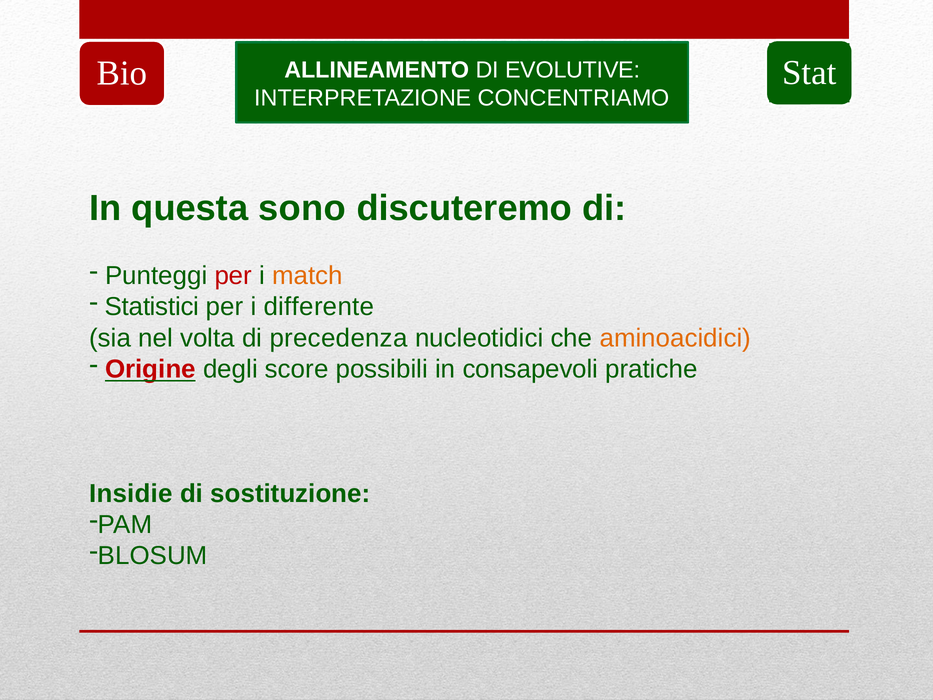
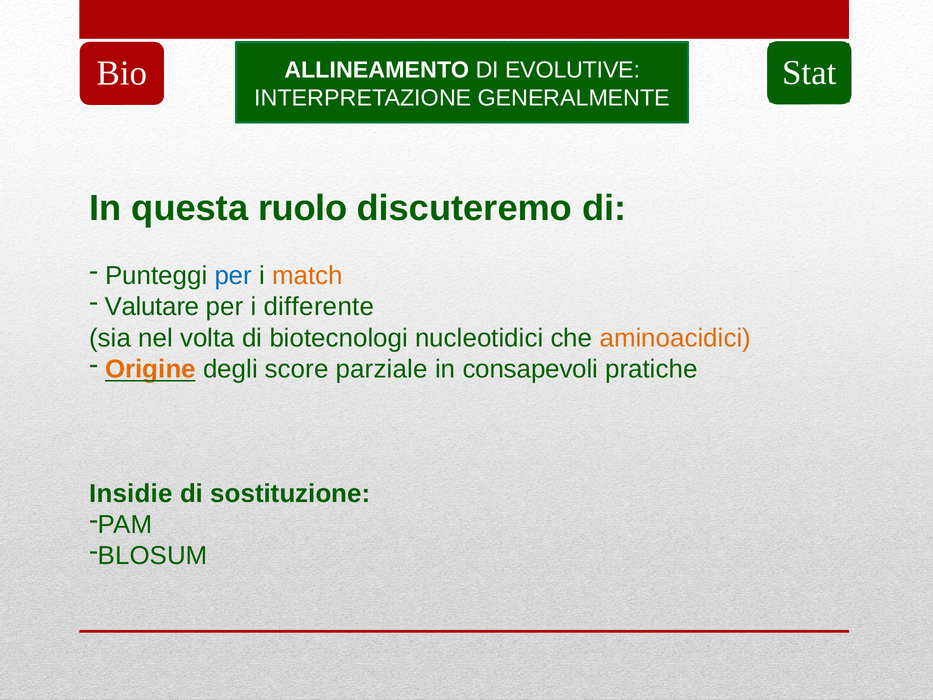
CONCENTRIAMO: CONCENTRIAMO -> GENERALMENTE
sono: sono -> ruolo
per at (233, 276) colour: red -> blue
Statistici: Statistici -> Valutare
precedenza: precedenza -> biotecnologi
Origine colour: red -> orange
possibili: possibili -> parziale
